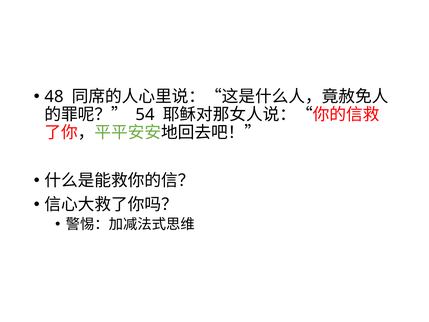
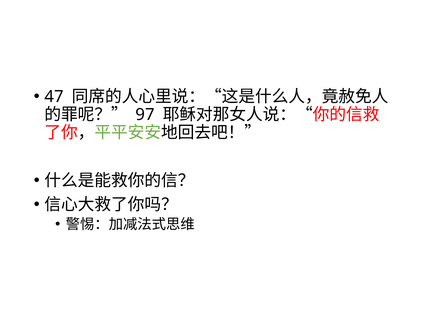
48: 48 -> 47
54: 54 -> 97
